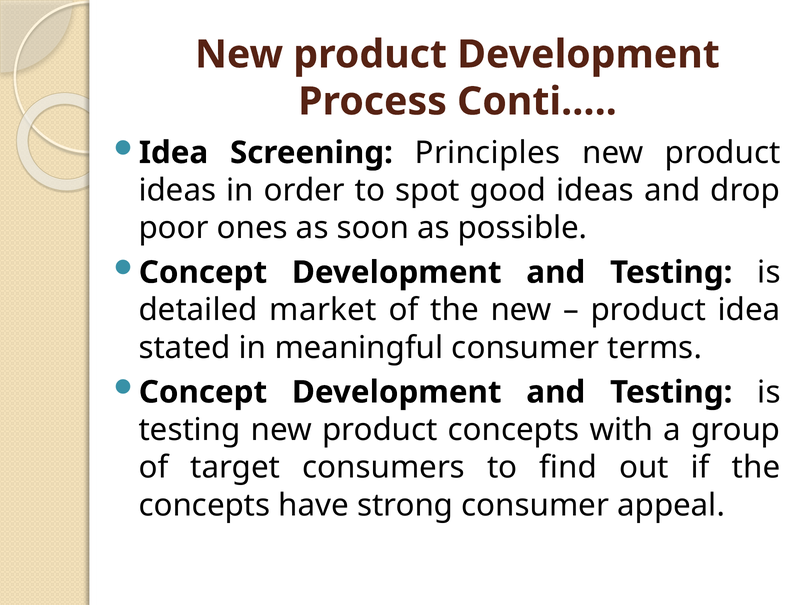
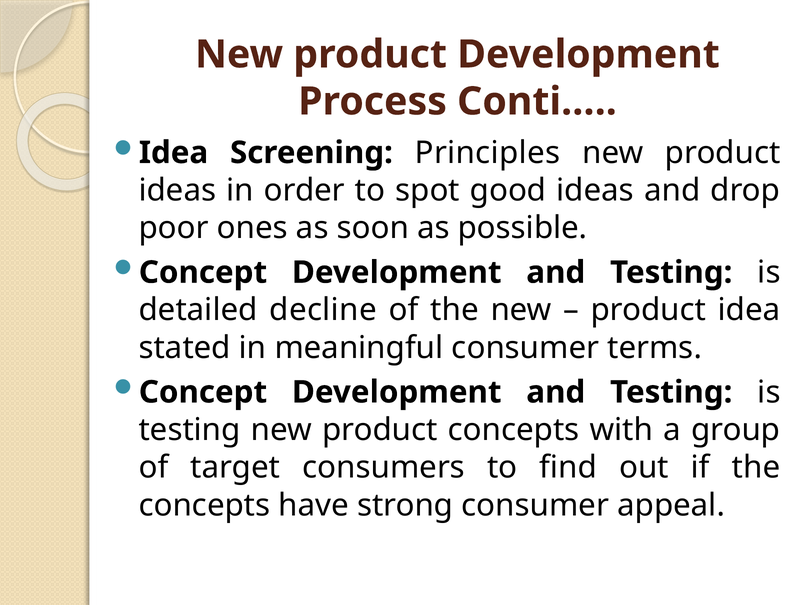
market: market -> decline
